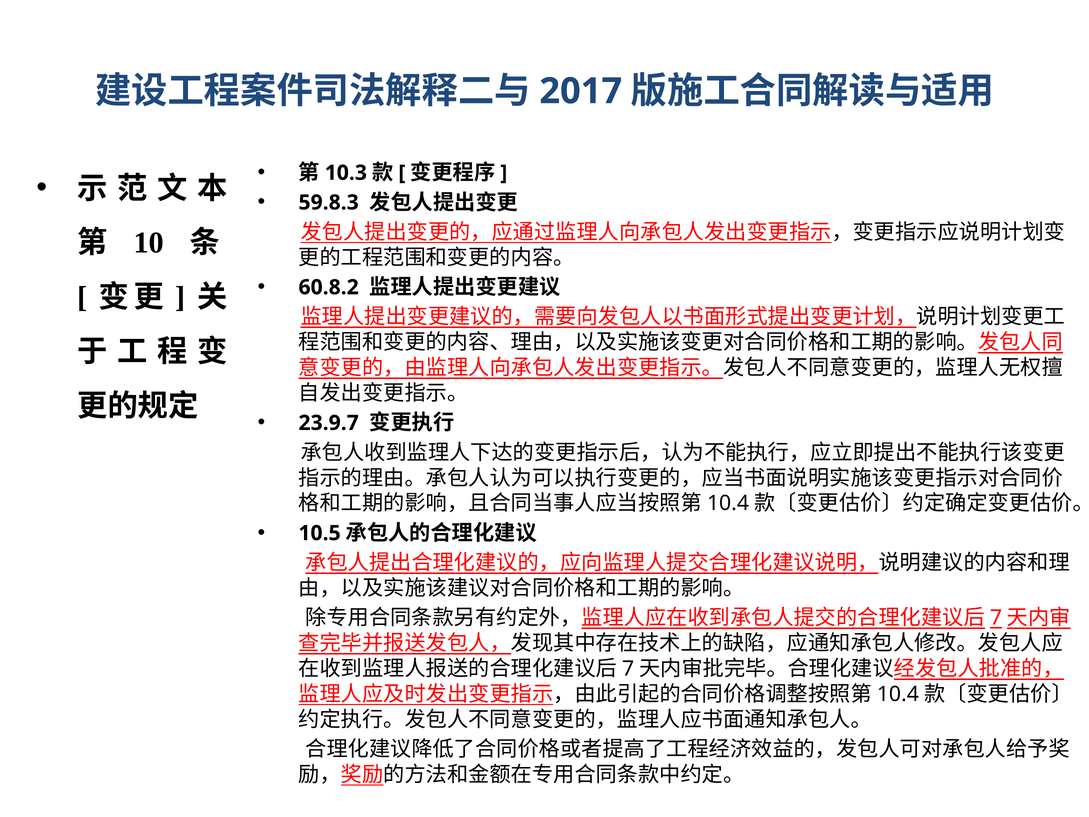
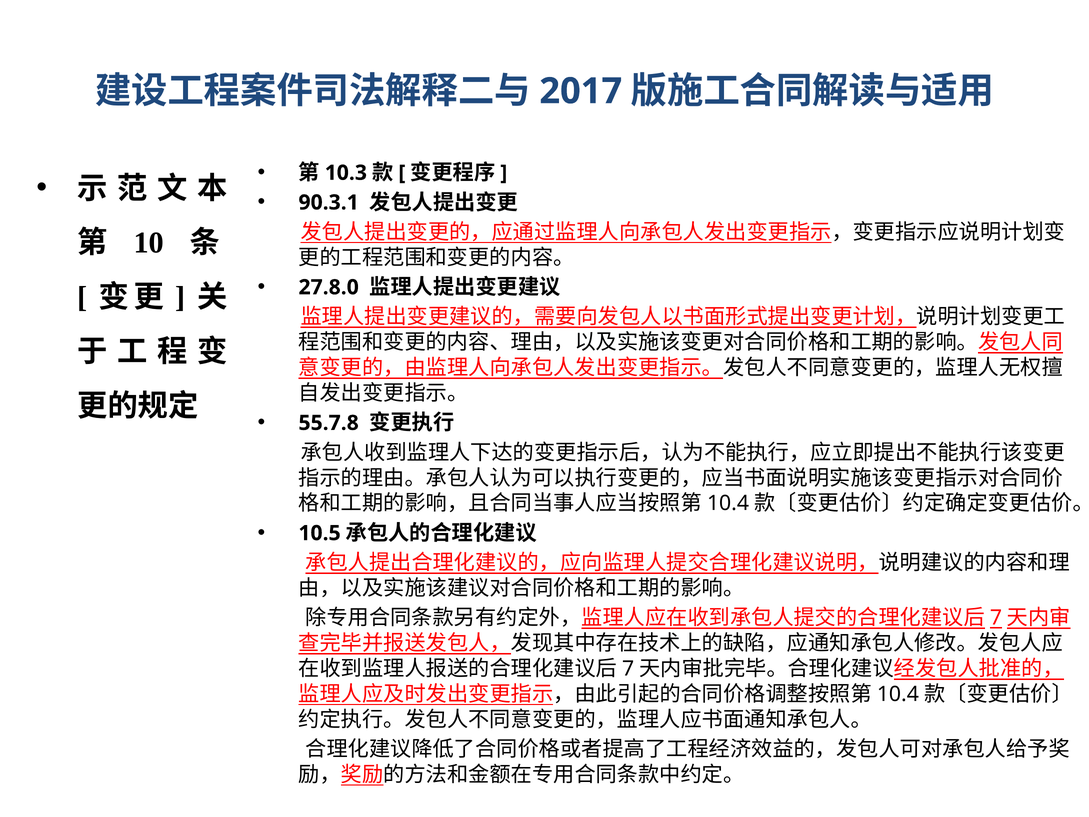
59.8.3: 59.8.3 -> 90.3.1
60.8.2: 60.8.2 -> 27.8.0
23.9.7: 23.9.7 -> 55.7.8
